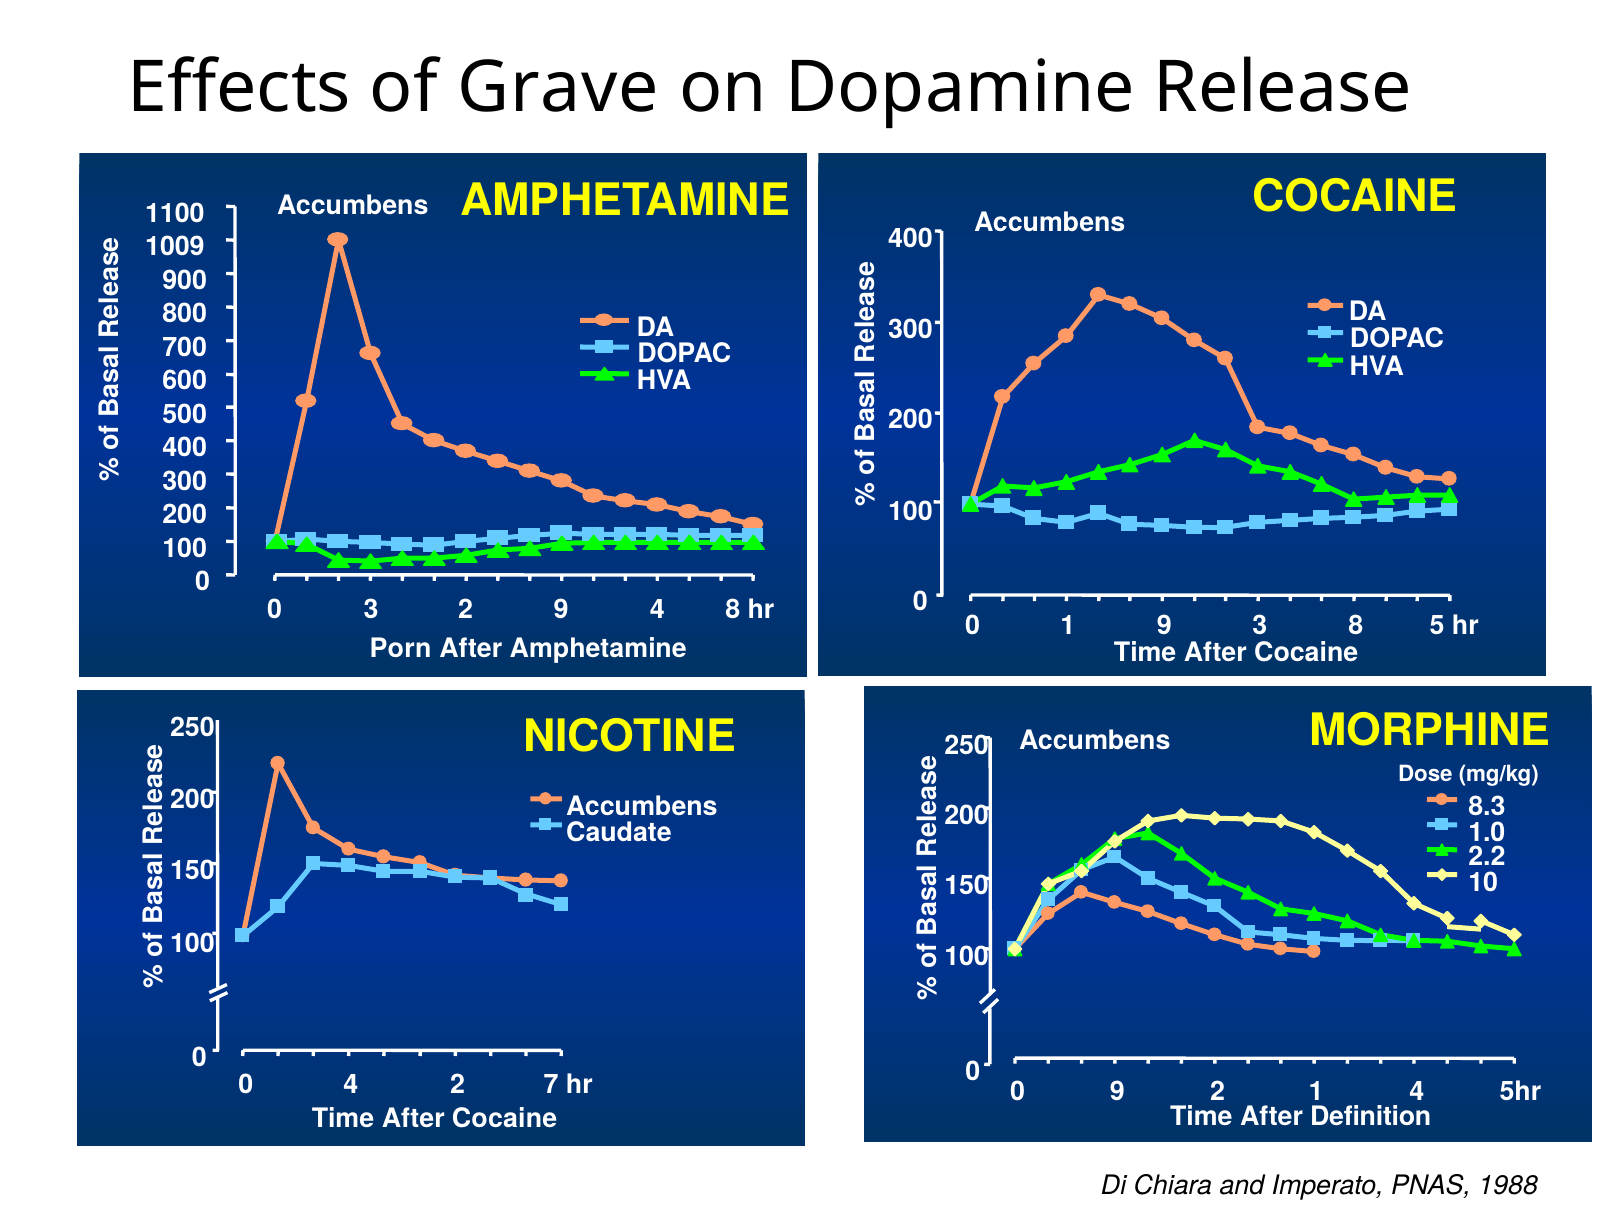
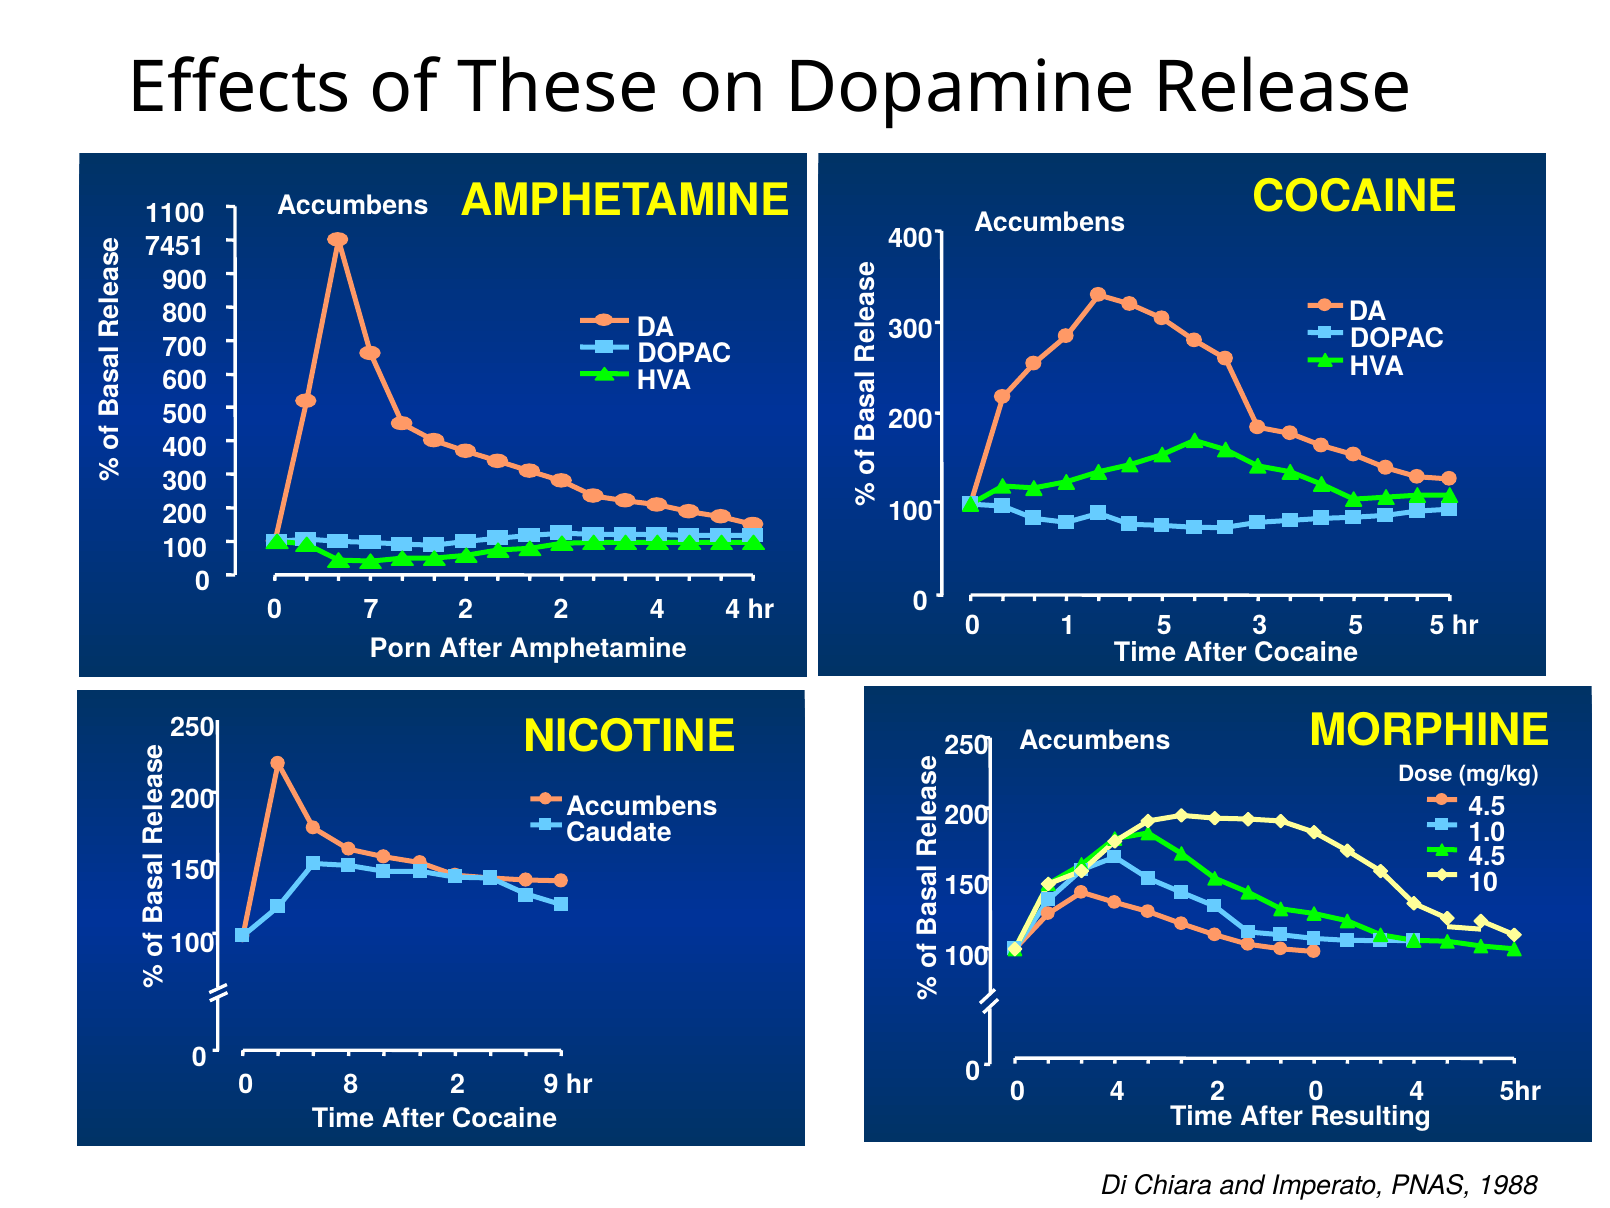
Grave: Grave -> These
1009: 1009 -> 7451
0 3: 3 -> 7
2 9: 9 -> 2
4 8: 8 -> 4
1 9: 9 -> 5
3 8: 8 -> 5
8.3 at (1487, 807): 8.3 -> 4.5
2.2 at (1487, 857): 2.2 -> 4.5
0 4: 4 -> 8
7: 7 -> 9
9 at (1117, 1091): 9 -> 4
2 1: 1 -> 0
Definition: Definition -> Resulting
